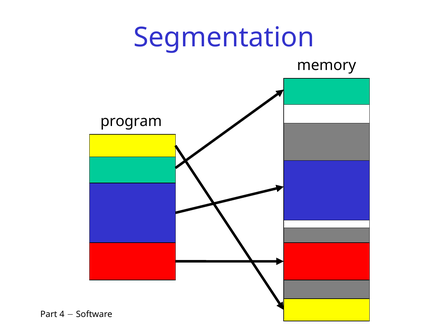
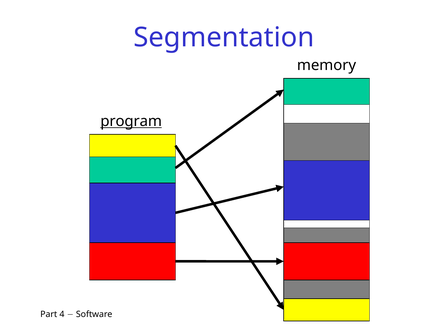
program underline: none -> present
